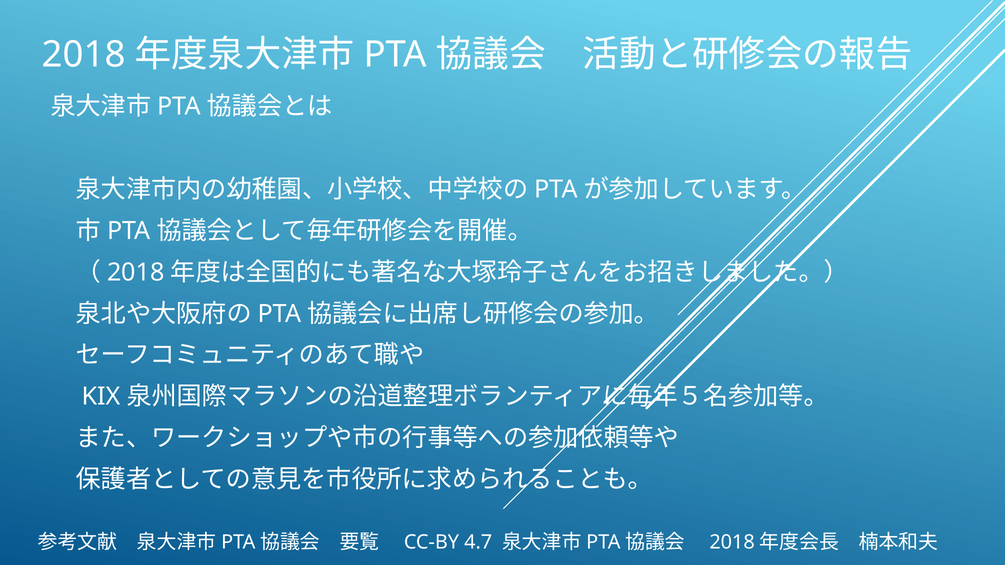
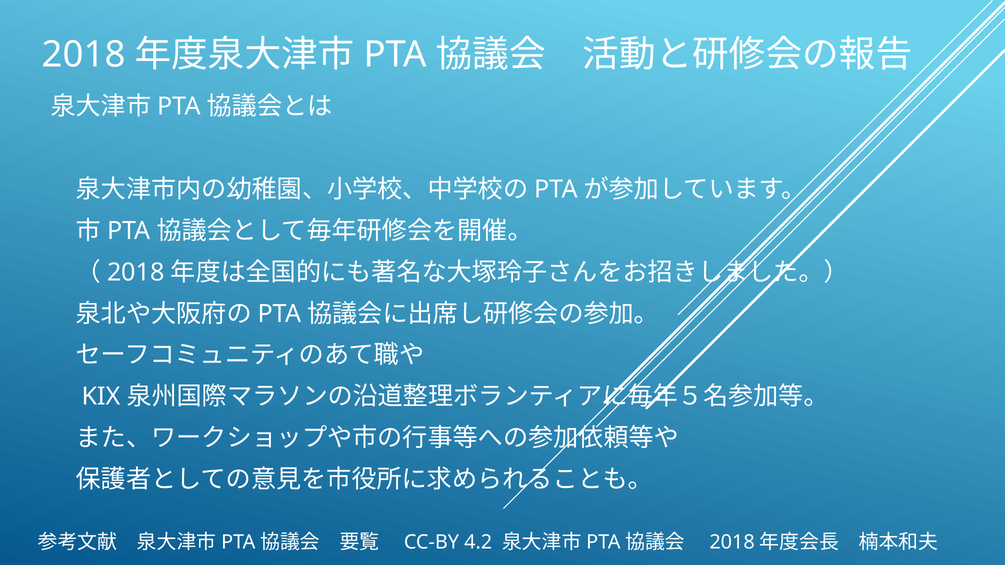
4.7: 4.7 -> 4.2
